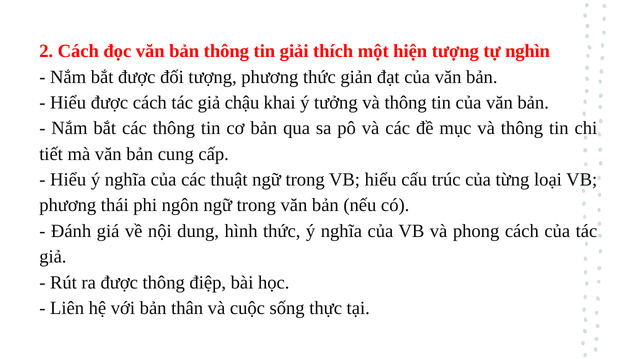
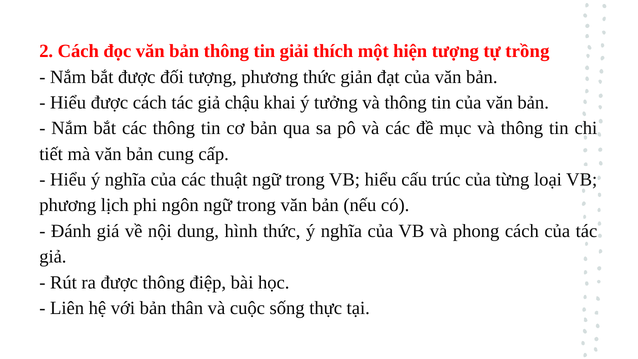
nghìn: nghìn -> trồng
thái: thái -> lịch
